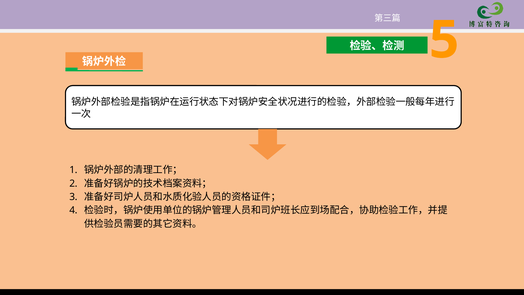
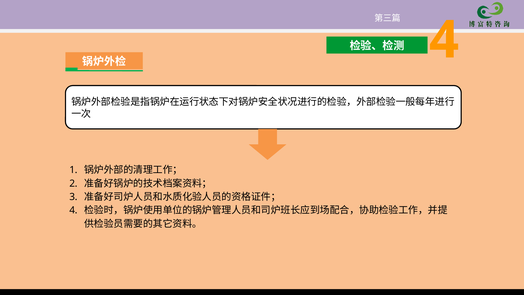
5 at (444, 40): 5 -> 4
